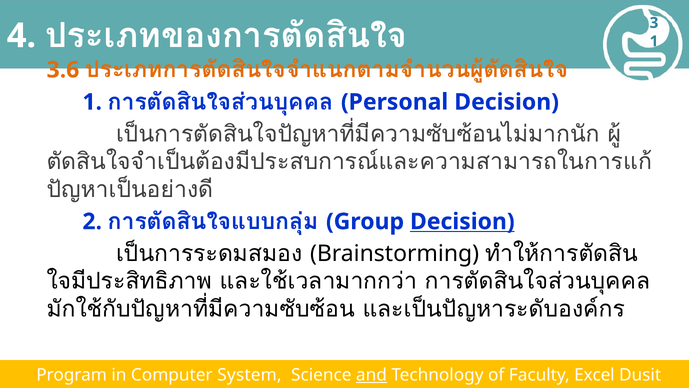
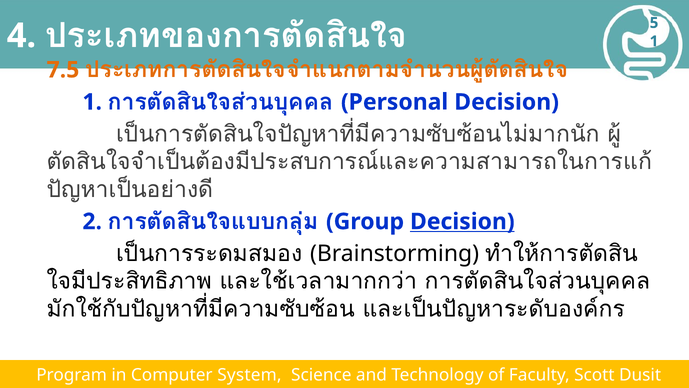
3: 3 -> 5
3.6: 3.6 -> 7.5
and underline: present -> none
Excel: Excel -> Scott
